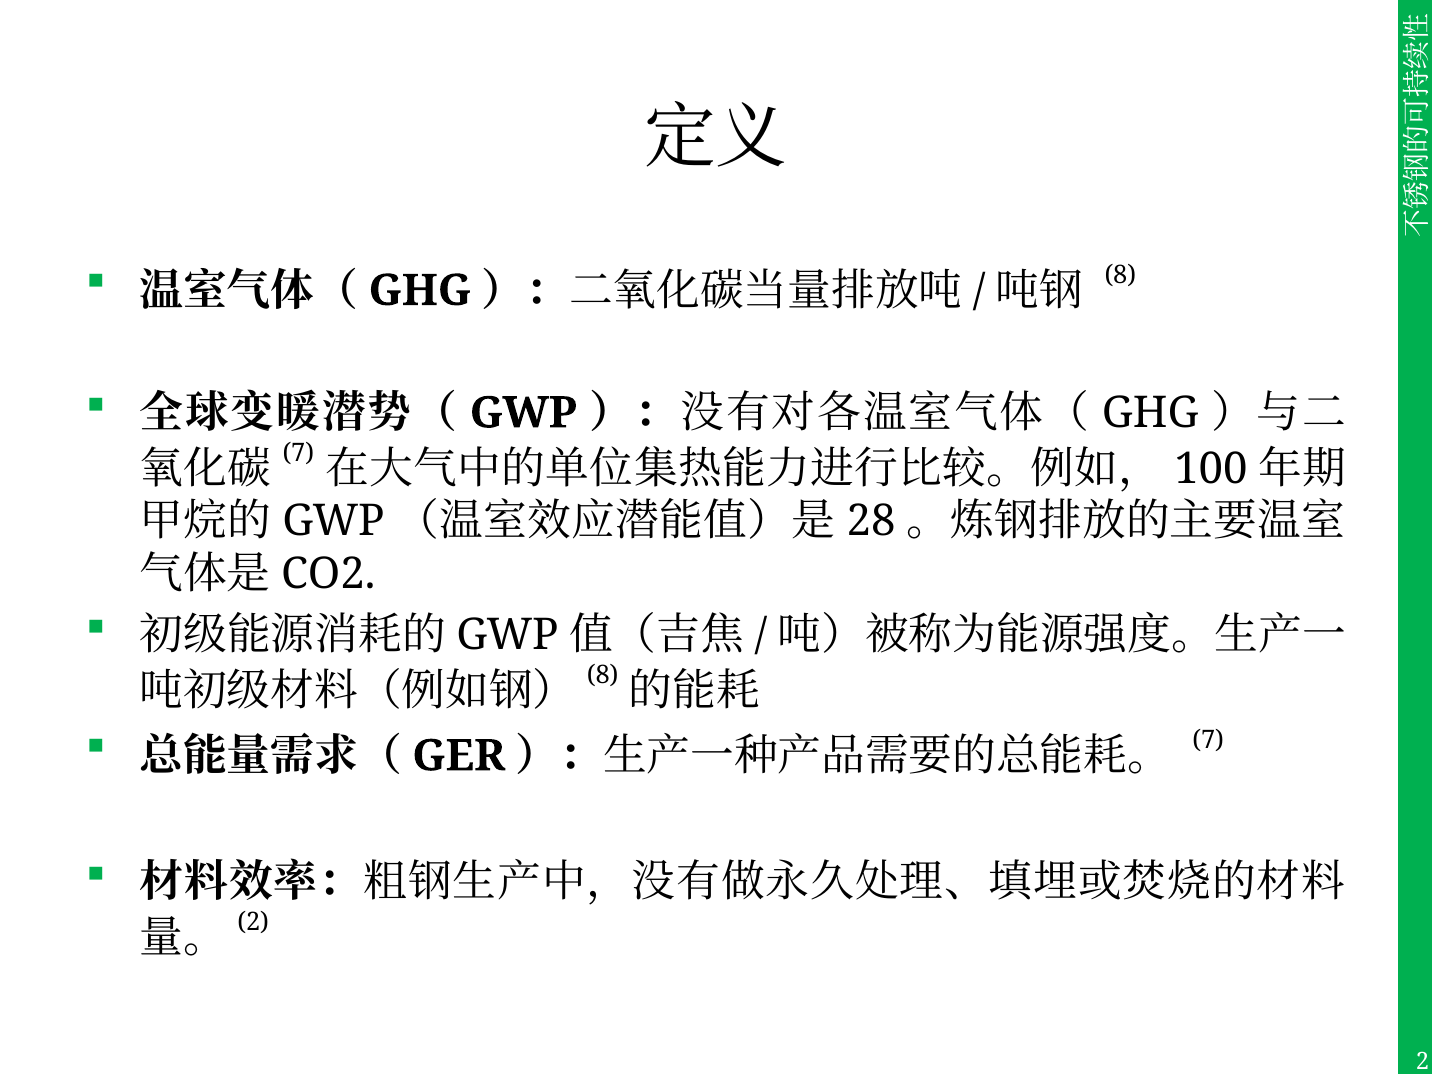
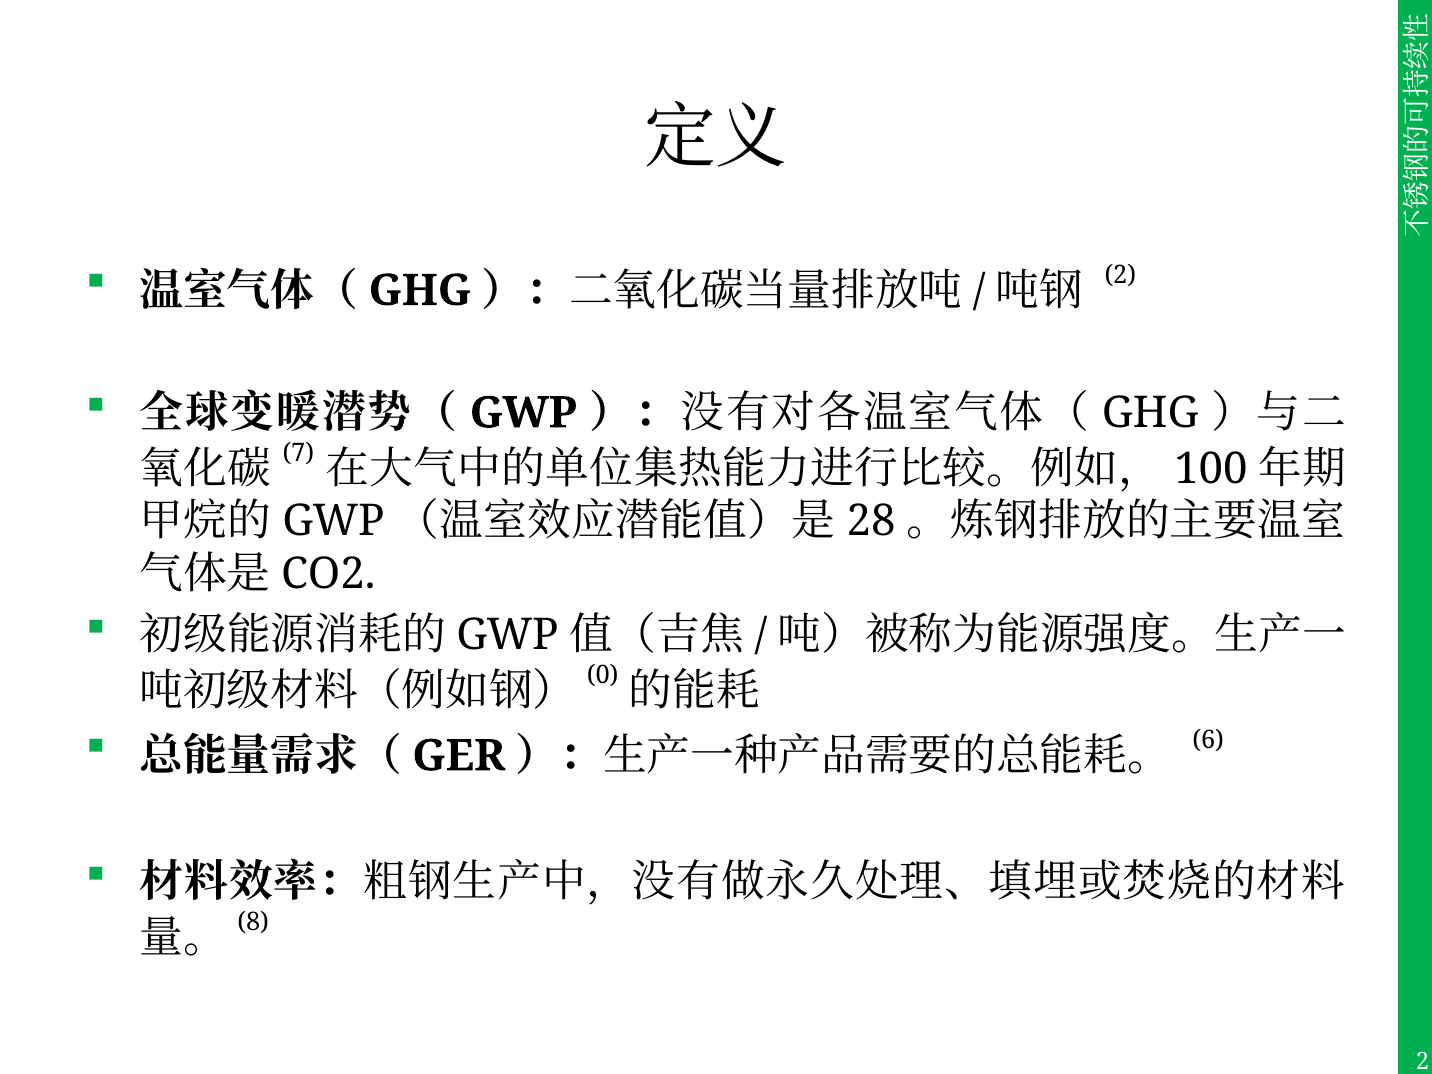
8 at (1120, 275): 8 -> 2
8 at (603, 675): 8 -> 0
7 at (1208, 740): 7 -> 6
2 at (253, 922): 2 -> 8
